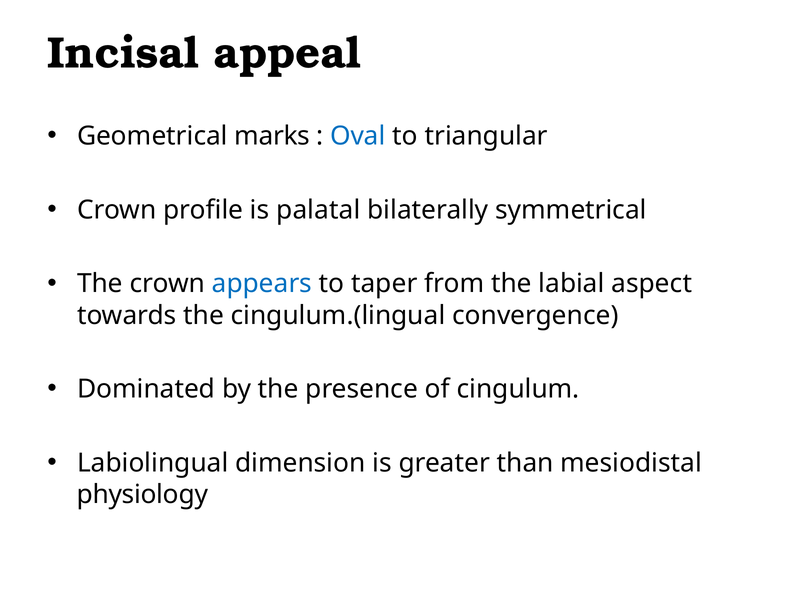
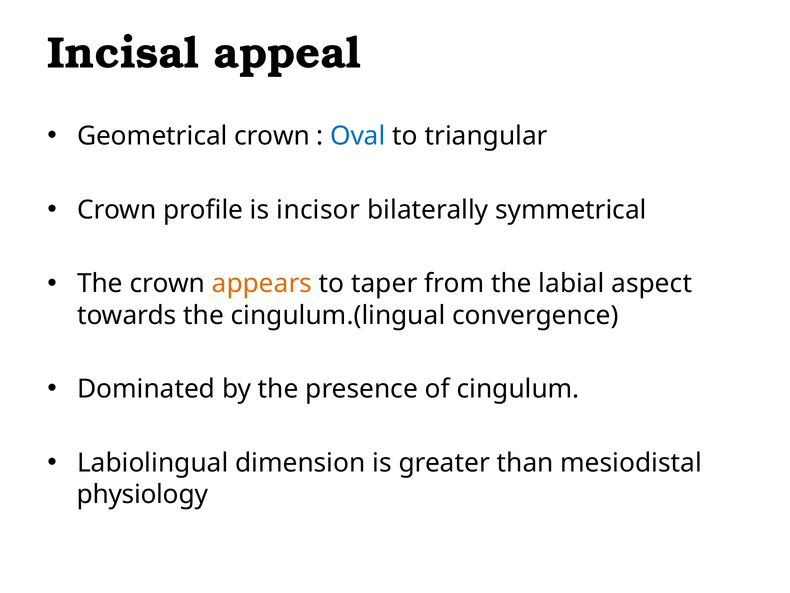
Geometrical marks: marks -> crown
palatal: palatal -> incisor
appears colour: blue -> orange
